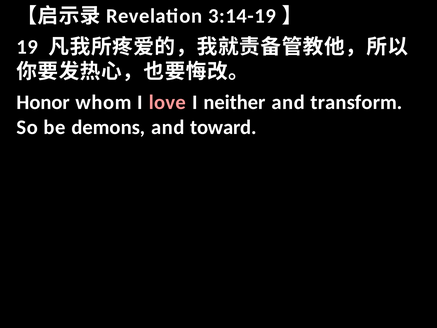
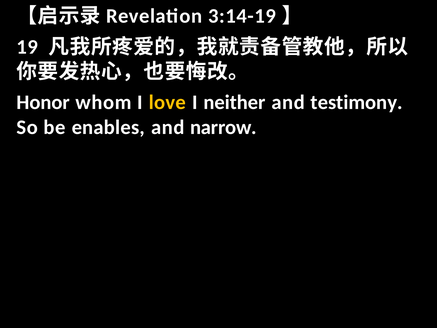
love colour: pink -> yellow
transform: transform -> testimony
demons: demons -> enables
toward: toward -> narrow
